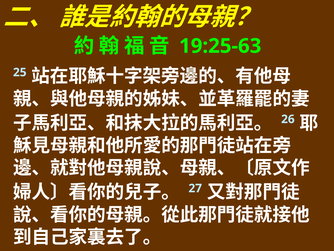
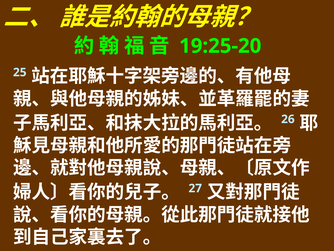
19:25-63: 19:25-63 -> 19:25-20
